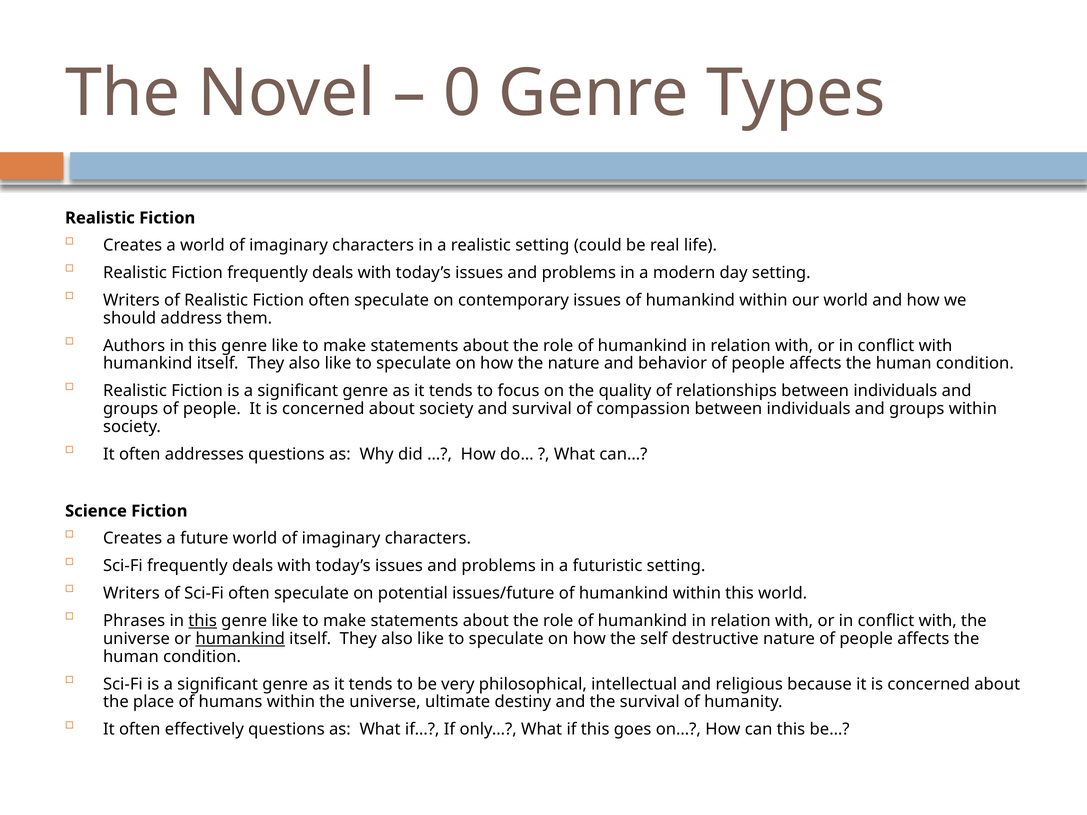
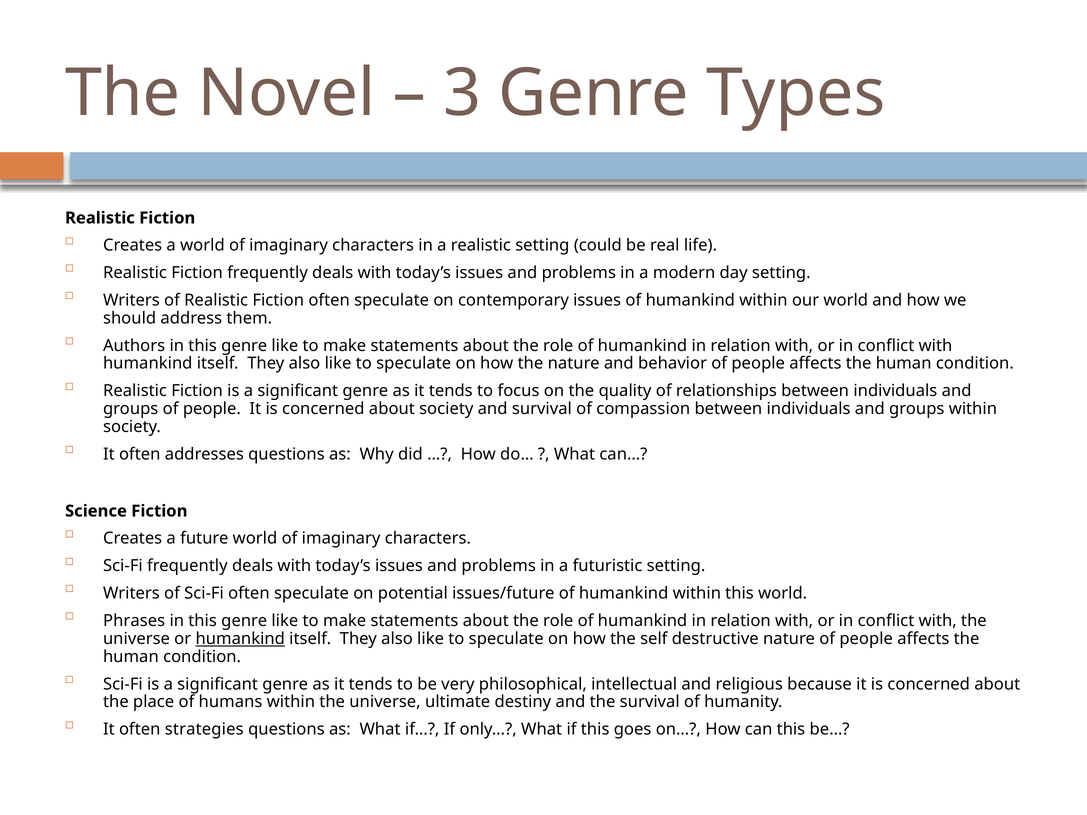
0: 0 -> 3
this at (203, 621) underline: present -> none
effectively: effectively -> strategies
